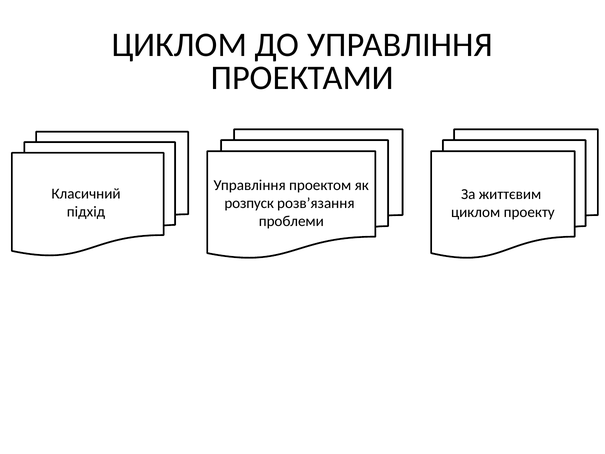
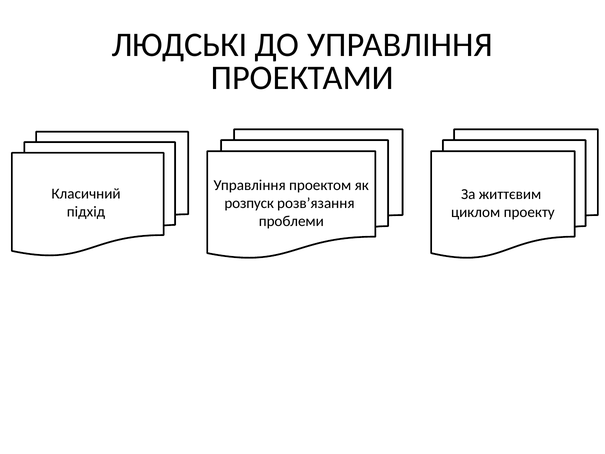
ЦИКЛОМ at (179, 45): ЦИКЛОМ -> ЛЮДСЬКІ
